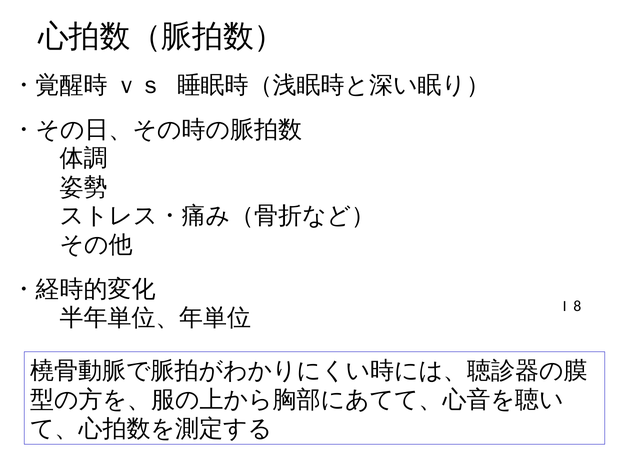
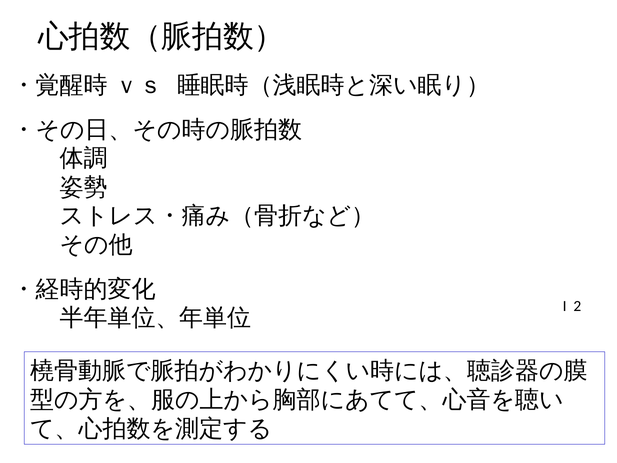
8: 8 -> 2
